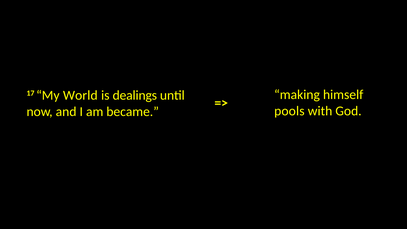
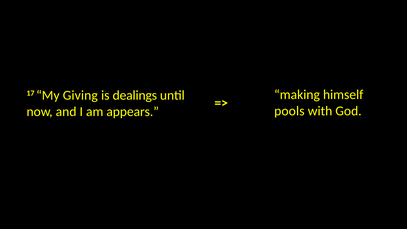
World: World -> Giving
became: became -> appears
